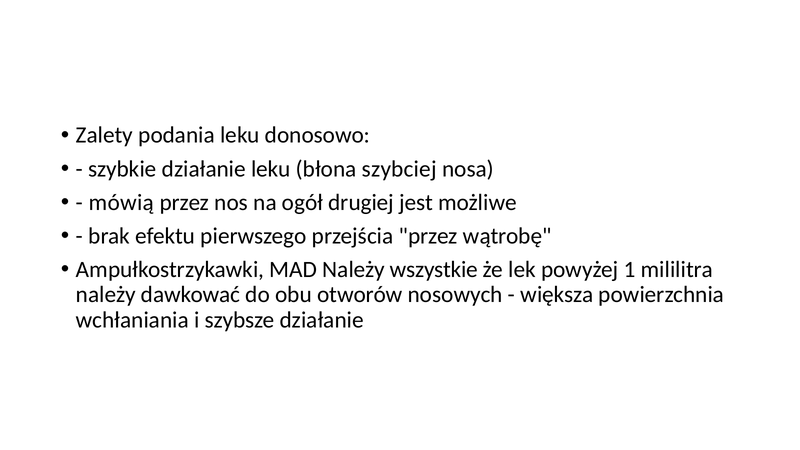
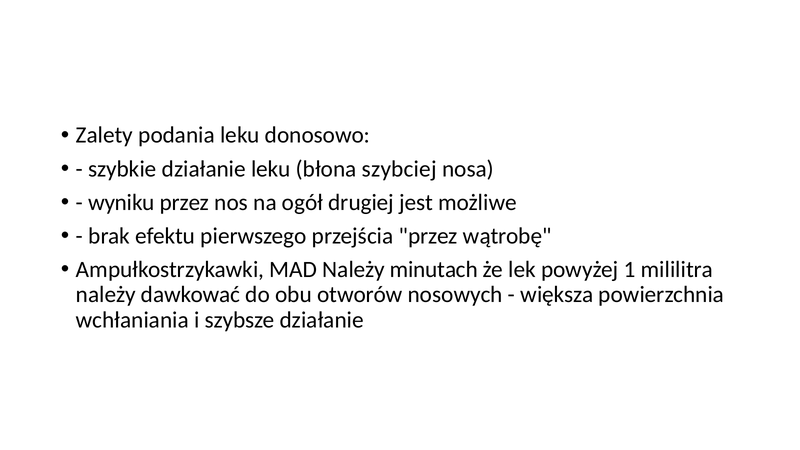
mówią: mówią -> wyniku
wszystkie: wszystkie -> minutach
